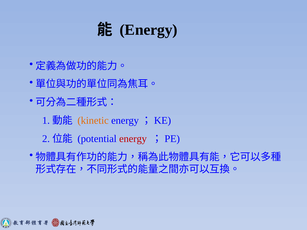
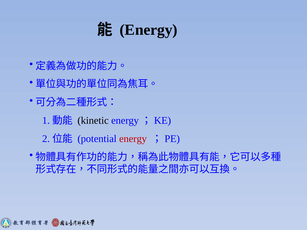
kinetic colour: orange -> black
